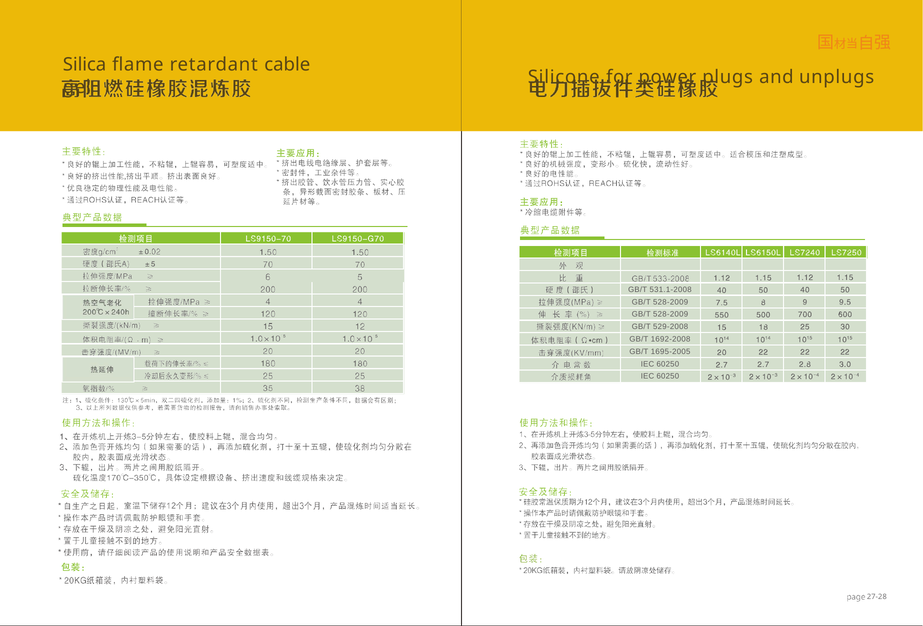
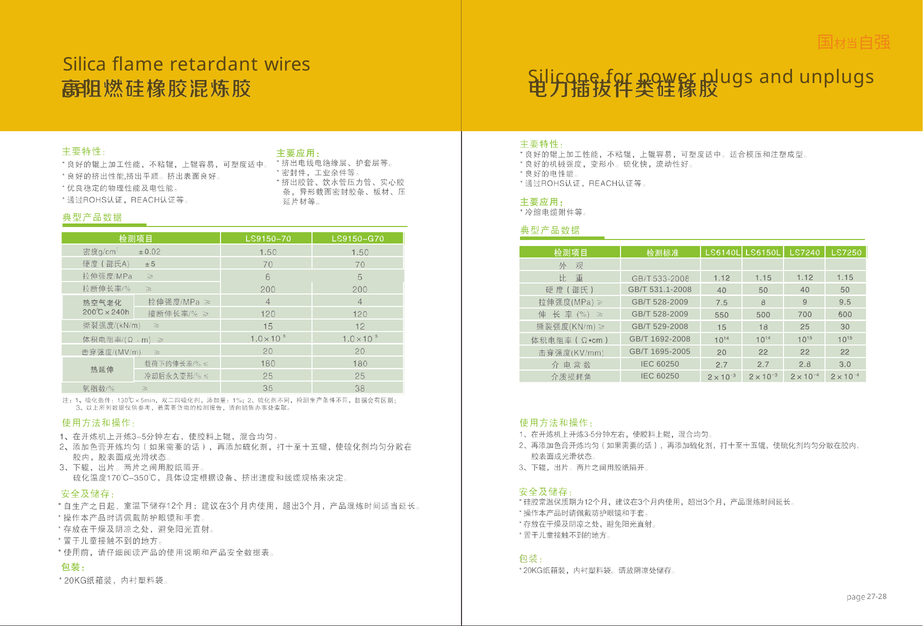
cable: cable -> wires
